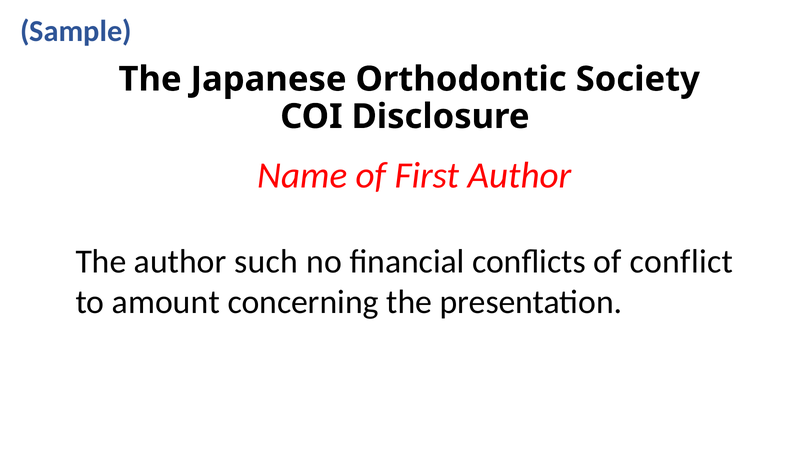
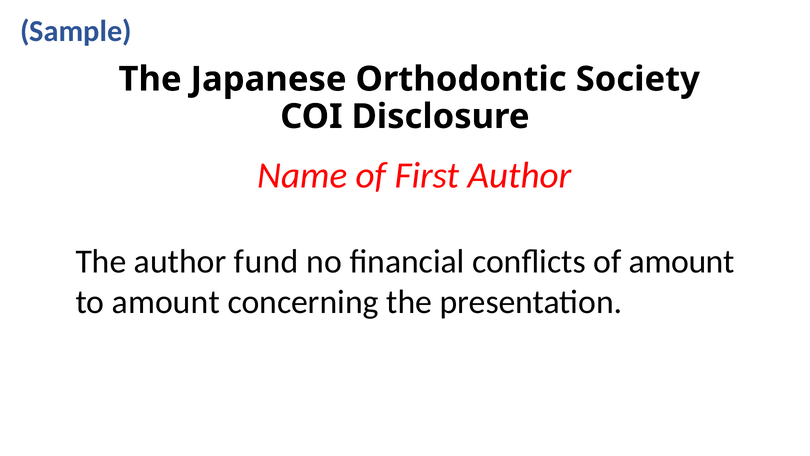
such: such -> fund
of conflict: conflict -> amount
